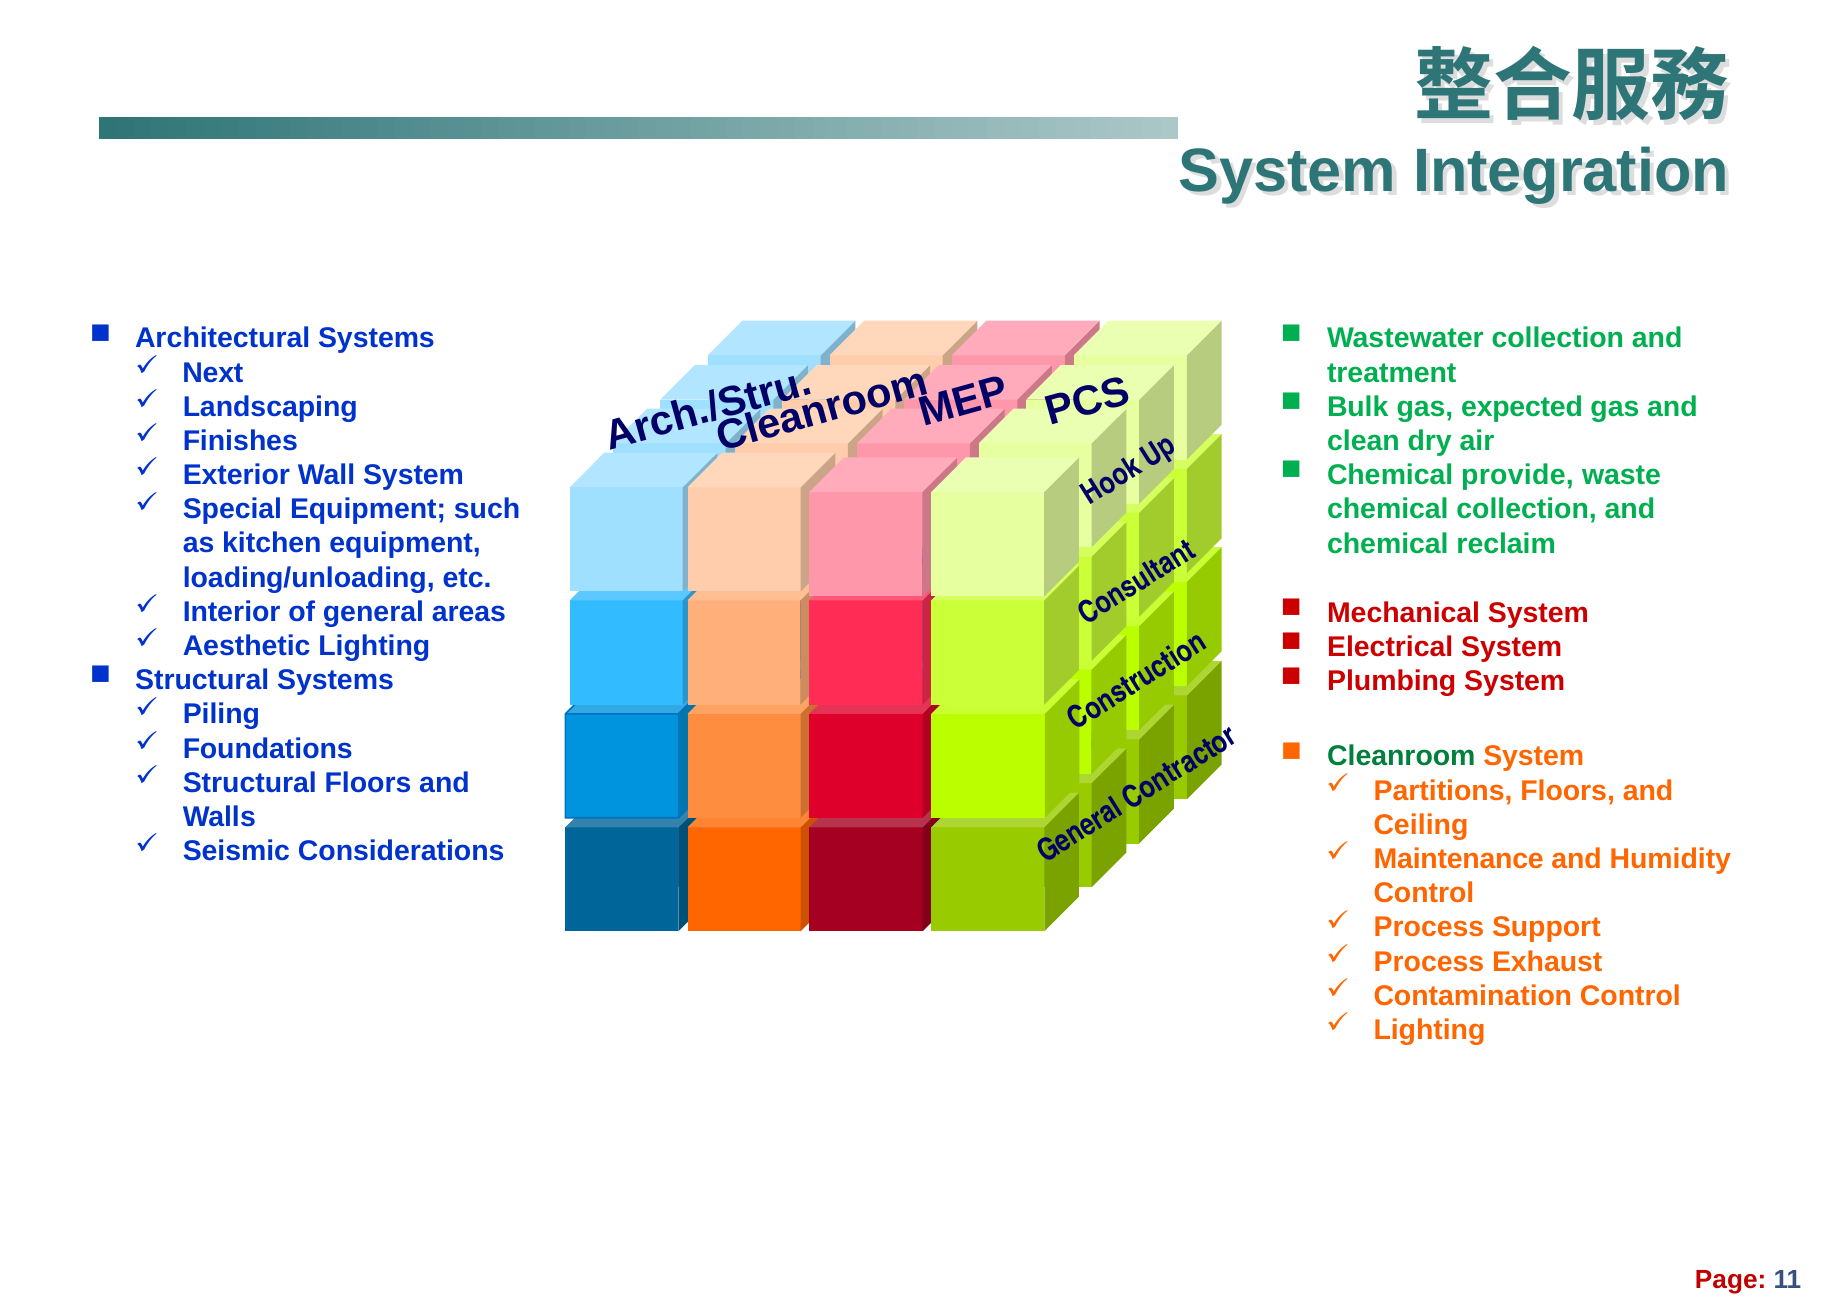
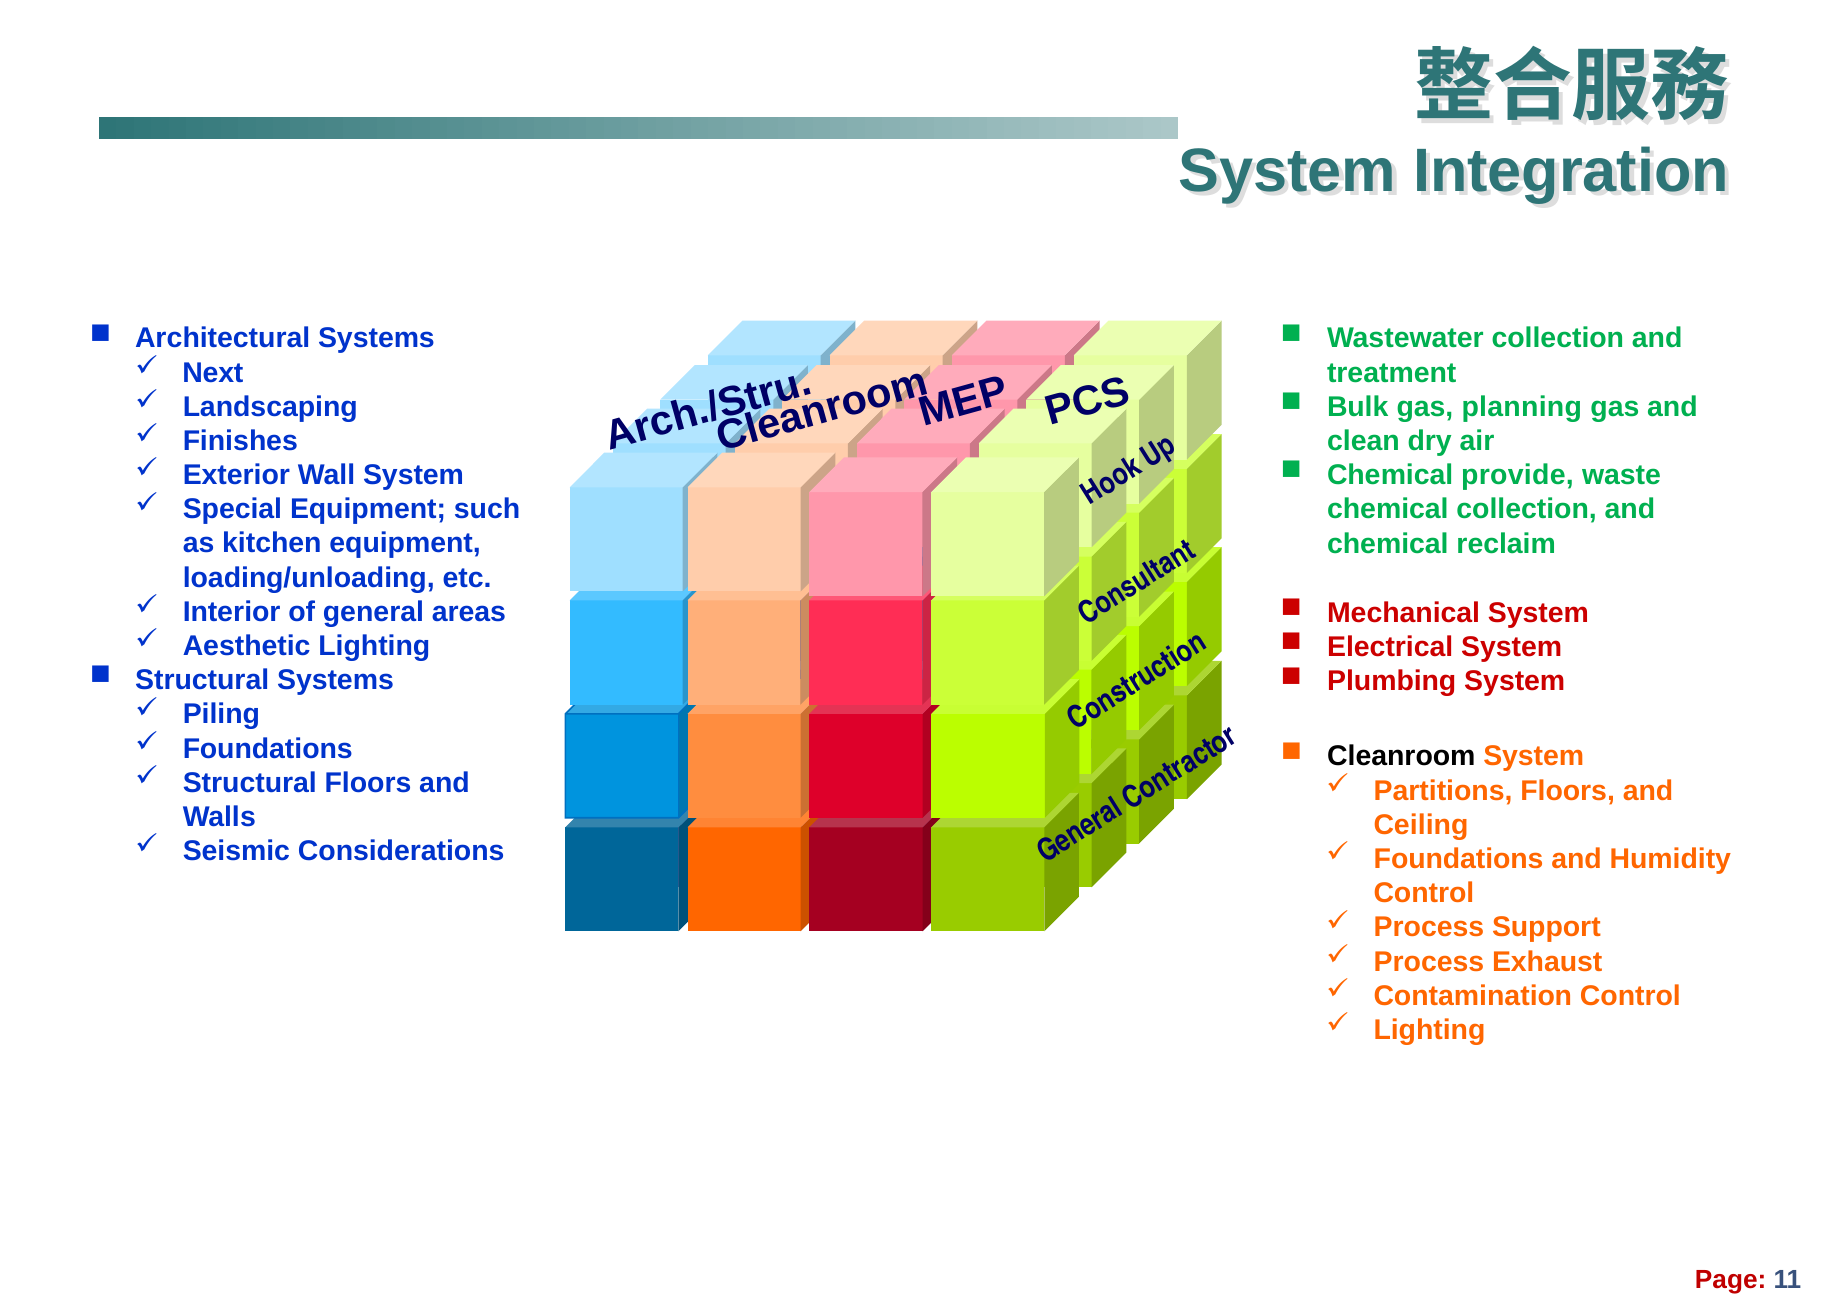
expected: expected -> planning
Cleanroom colour: green -> black
Maintenance at (1459, 859): Maintenance -> Foundations
